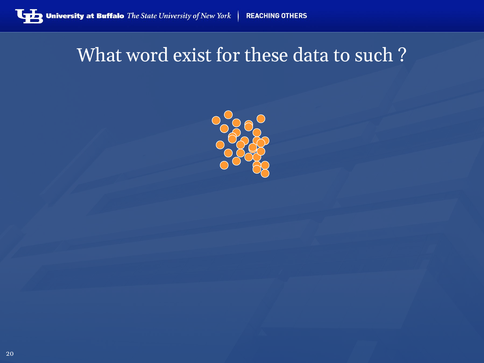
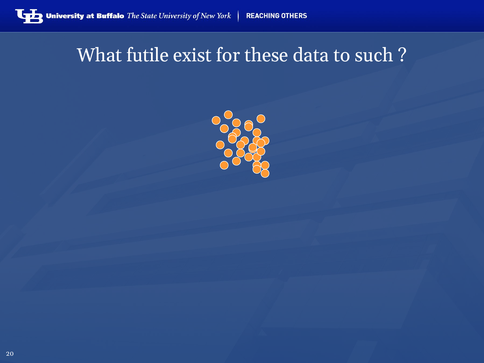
word: word -> futile
